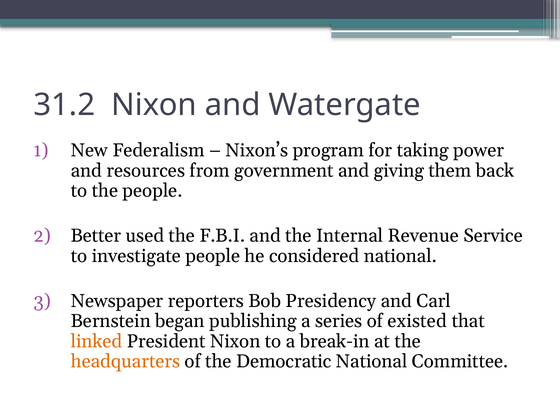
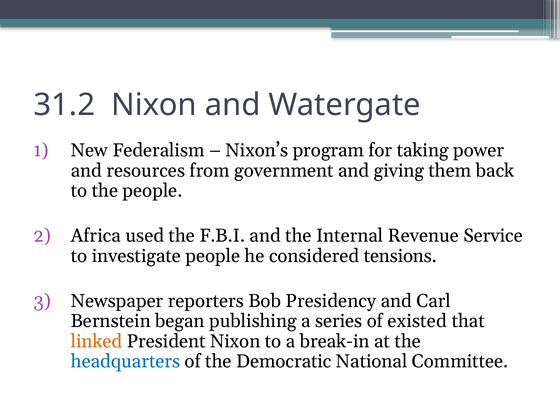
Better: Better -> Africa
considered national: national -> tensions
headquarters colour: orange -> blue
